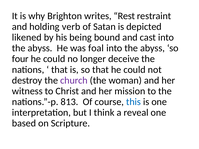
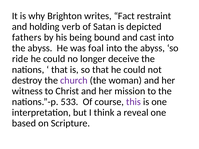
Rest: Rest -> Fact
likened: likened -> fathers
four: four -> ride
813: 813 -> 533
this colour: blue -> purple
